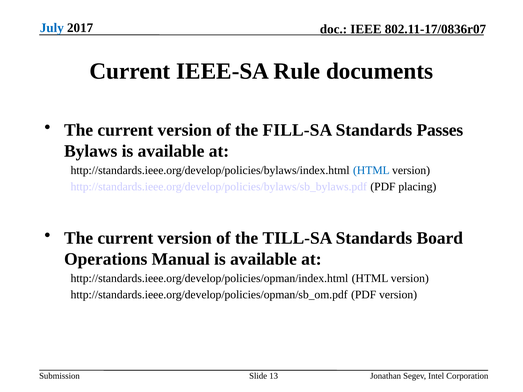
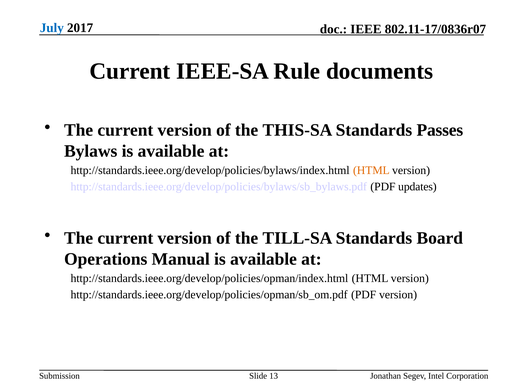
FILL-SA: FILL-SA -> THIS-SA
HTML at (371, 171) colour: blue -> orange
placing: placing -> updates
